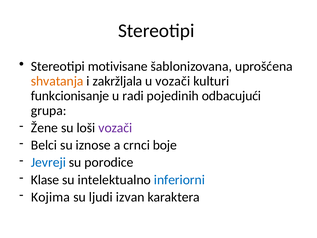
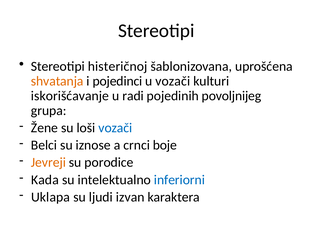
motivisane: motivisane -> histeričnoj
zakržljala: zakržljala -> pojedinci
funkcionisanje: funkcionisanje -> iskorišćavanje
odbacujući: odbacujući -> povoljnijeg
vozači at (115, 128) colour: purple -> blue
Jevreji colour: blue -> orange
Klase: Klase -> Kada
Kojima: Kojima -> Uklapa
